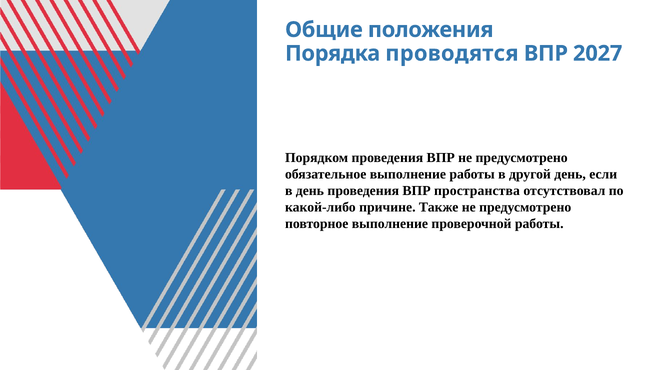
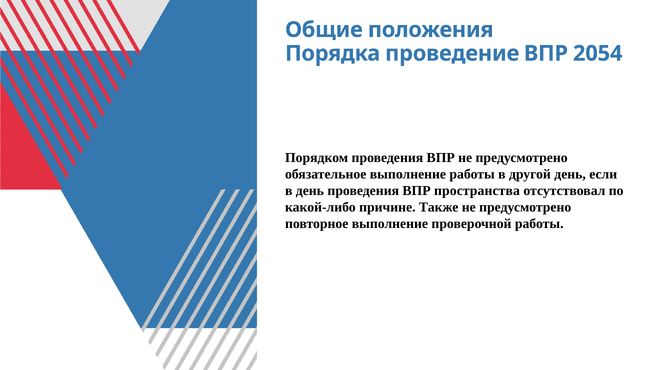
проводятся: проводятся -> проведение
2027: 2027 -> 2054
